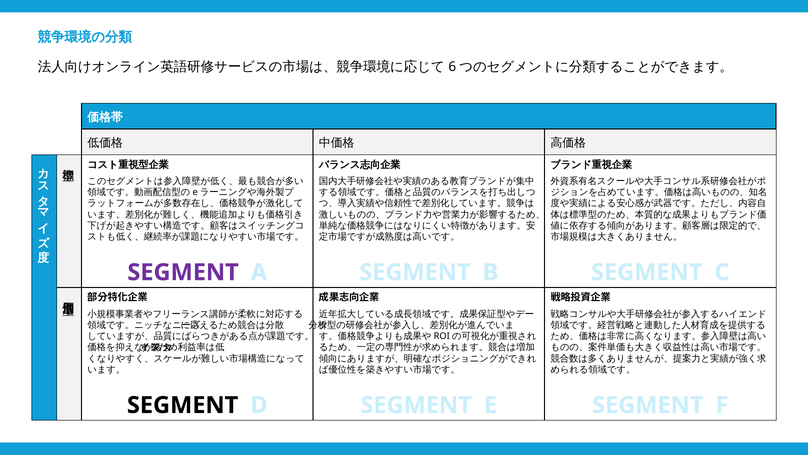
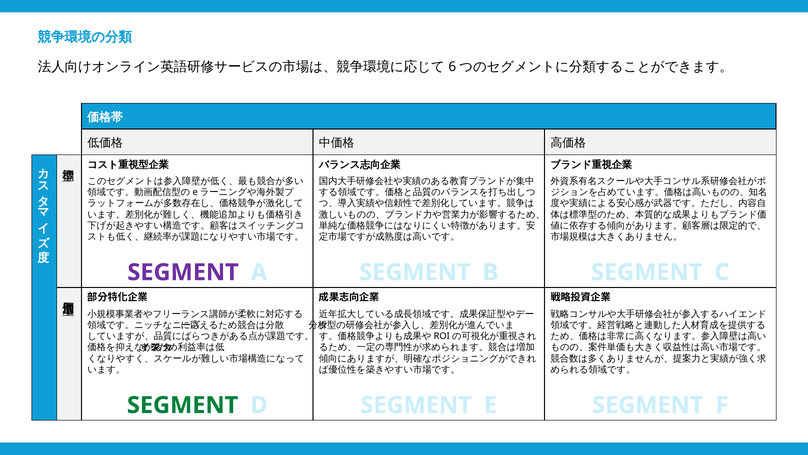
SEGMENT at (183, 405) colour: black -> green
